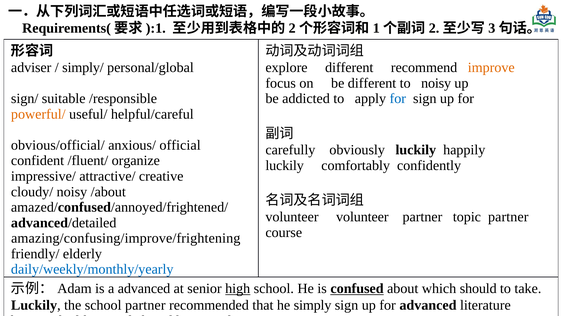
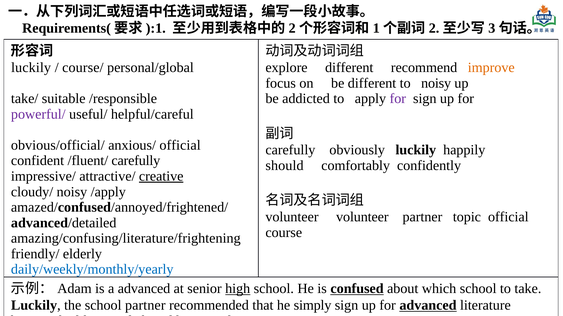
adviser at (31, 68): adviser -> luckily
simply/: simply/ -> course/
sign/: sign/ -> take/
for at (398, 99) colour: blue -> purple
powerful/ colour: orange -> purple
/fluent/ organize: organize -> carefully
luckily at (285, 166): luckily -> should
creative underline: none -> present
/about: /about -> /apply
topic partner: partner -> official
amazing/confusing/improve/frightening: amazing/confusing/improve/frightening -> amazing/confusing/literature/frightening
which should: should -> school
advanced at (428, 306) underline: none -> present
